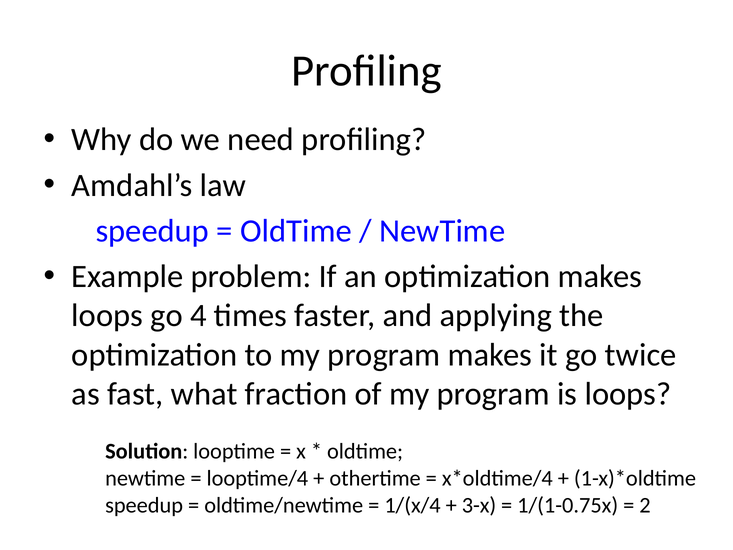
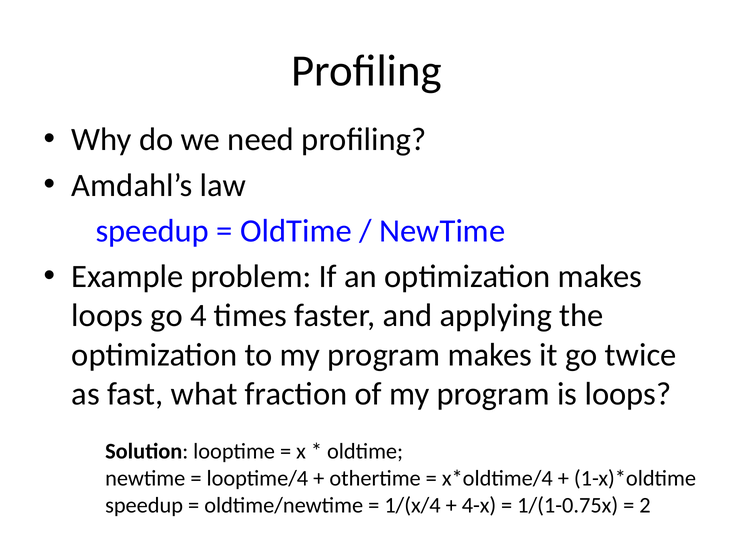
3-x: 3-x -> 4-x
